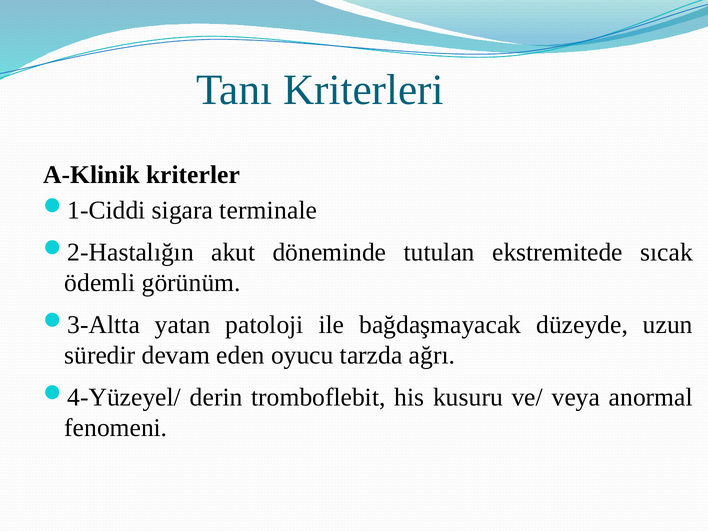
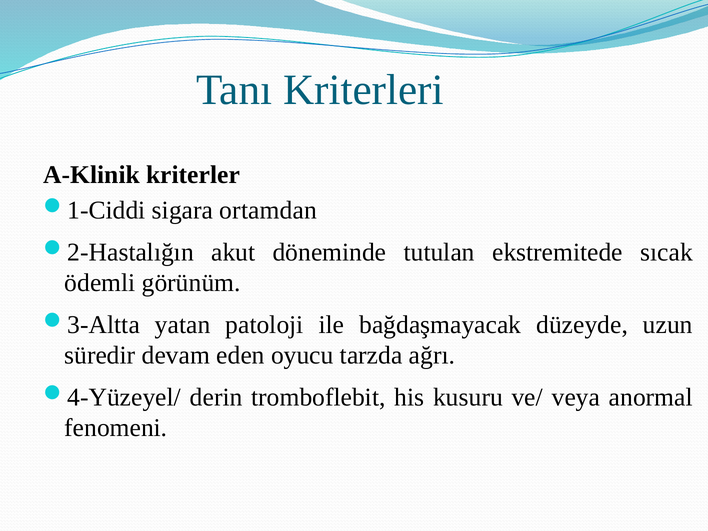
terminale: terminale -> ortamdan
